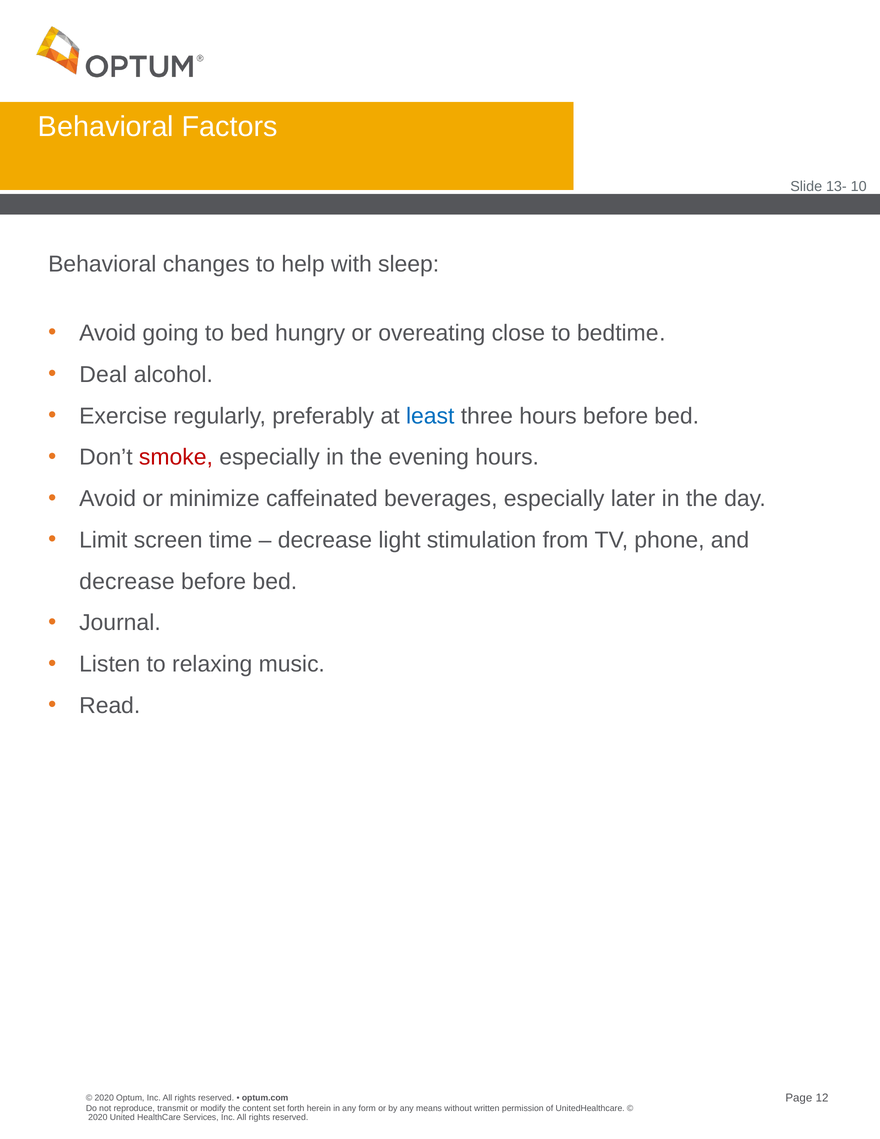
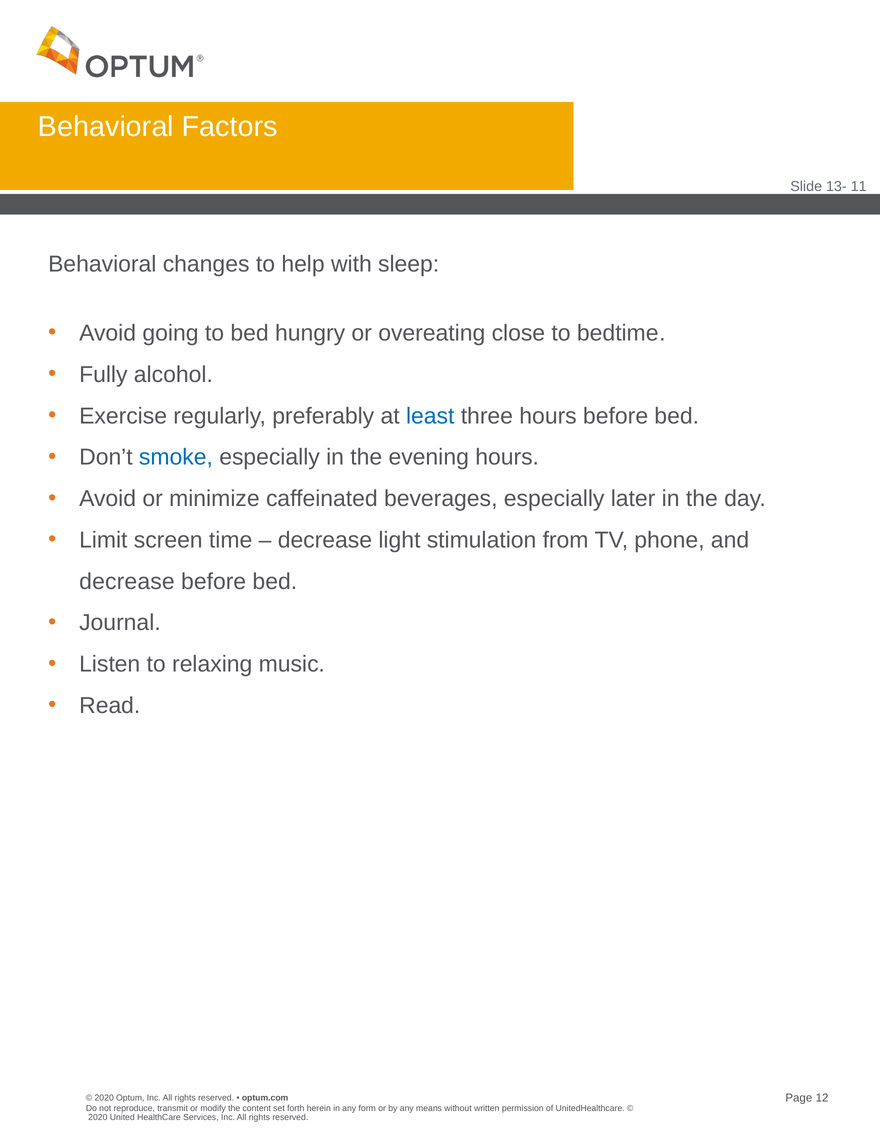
10: 10 -> 11
Deal: Deal -> Fully
smoke colour: red -> blue
